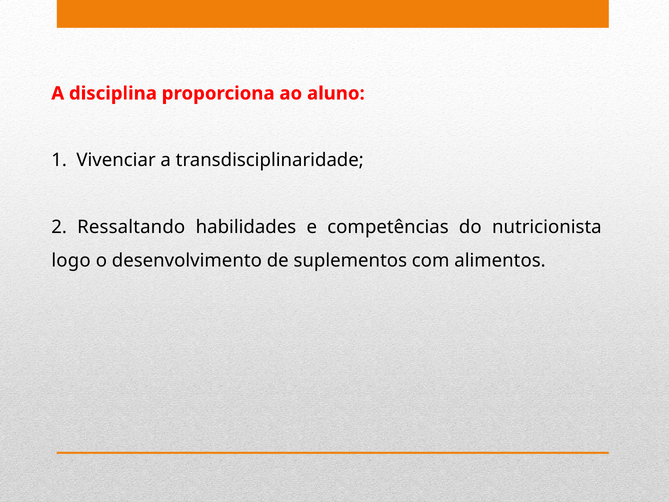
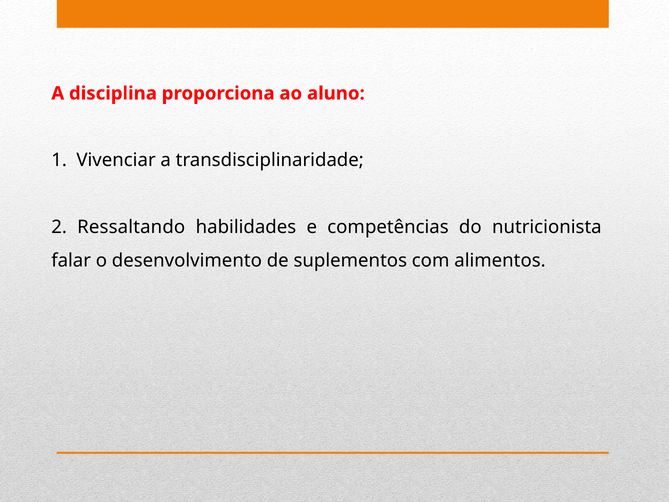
logo: logo -> falar
